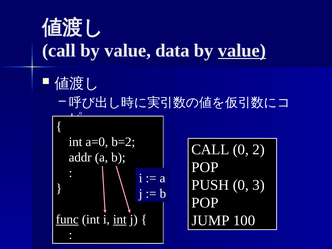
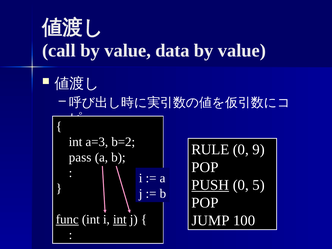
value at (242, 51) underline: present -> none
a=0: a=0 -> a=3
CALL at (210, 150): CALL -> RULE
2: 2 -> 9
addr: addr -> pass
PUSH underline: none -> present
3: 3 -> 5
